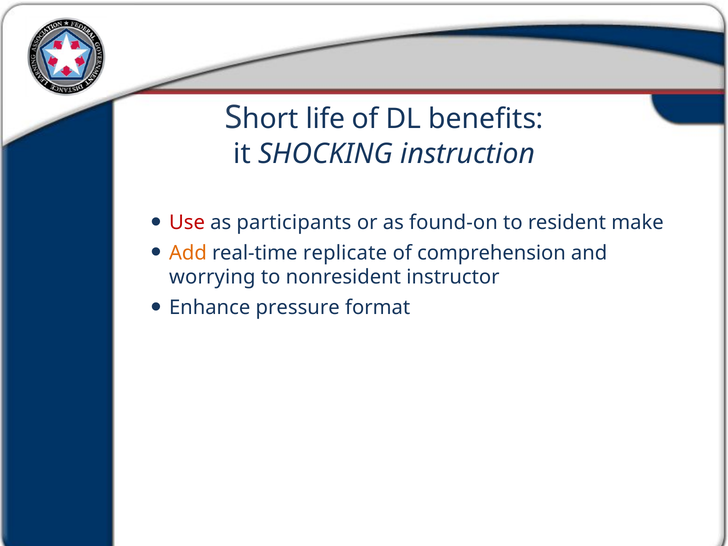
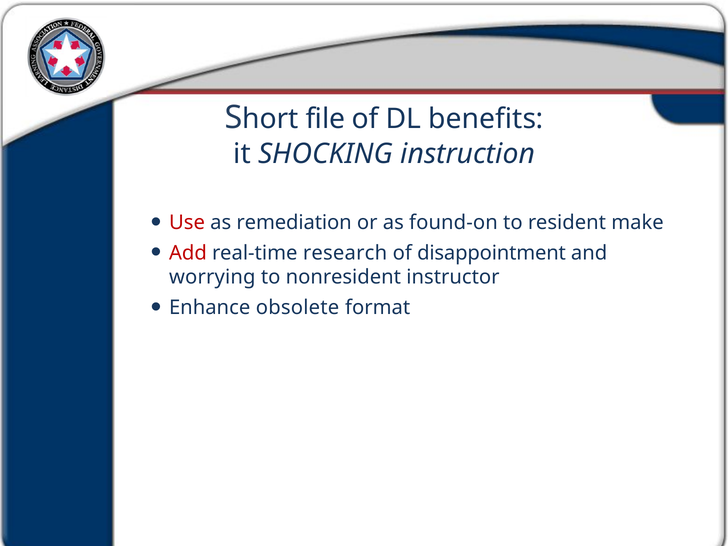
life: life -> file
participants: participants -> remediation
Add colour: orange -> red
replicate: replicate -> research
comprehension: comprehension -> disappointment
pressure: pressure -> obsolete
